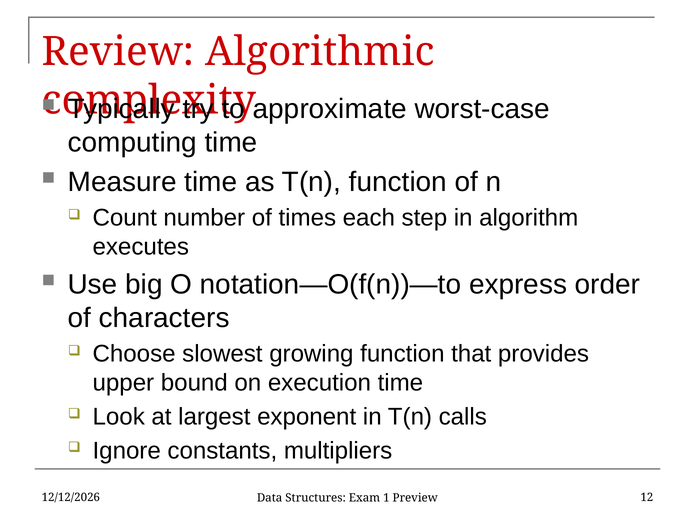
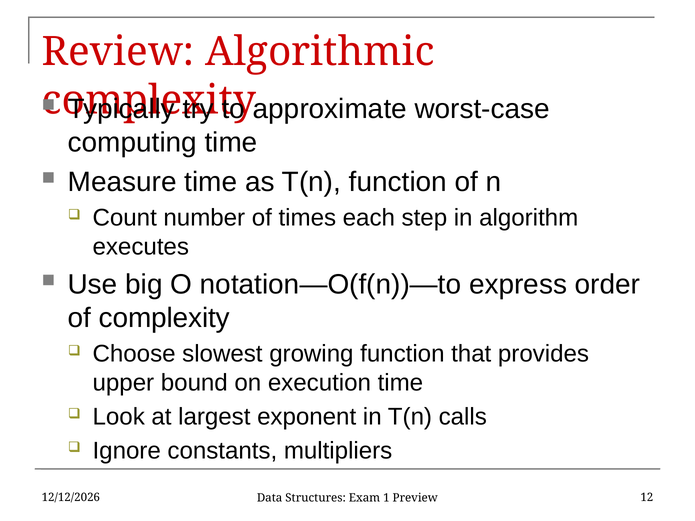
of characters: characters -> complexity
